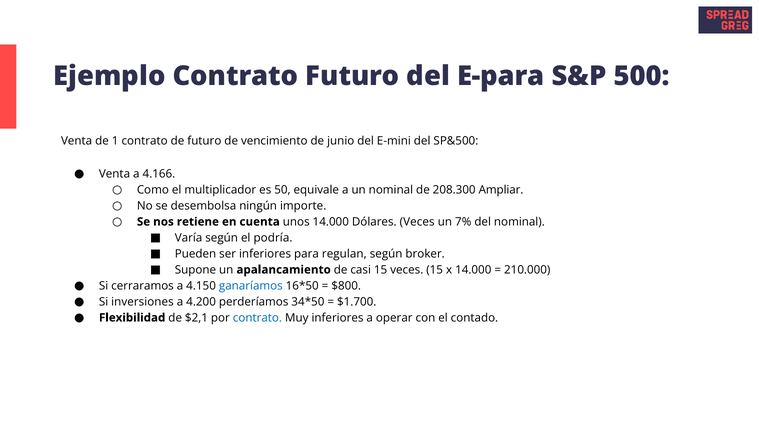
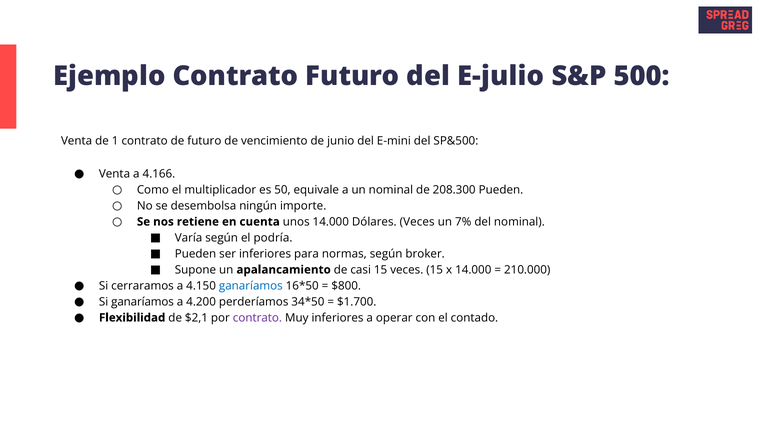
E-para: E-para -> E-julio
208.300 Ampliar: Ampliar -> Pueden
regulan: regulan -> normas
Si inversiones: inversiones -> ganaríamos
contrato at (257, 318) colour: blue -> purple
